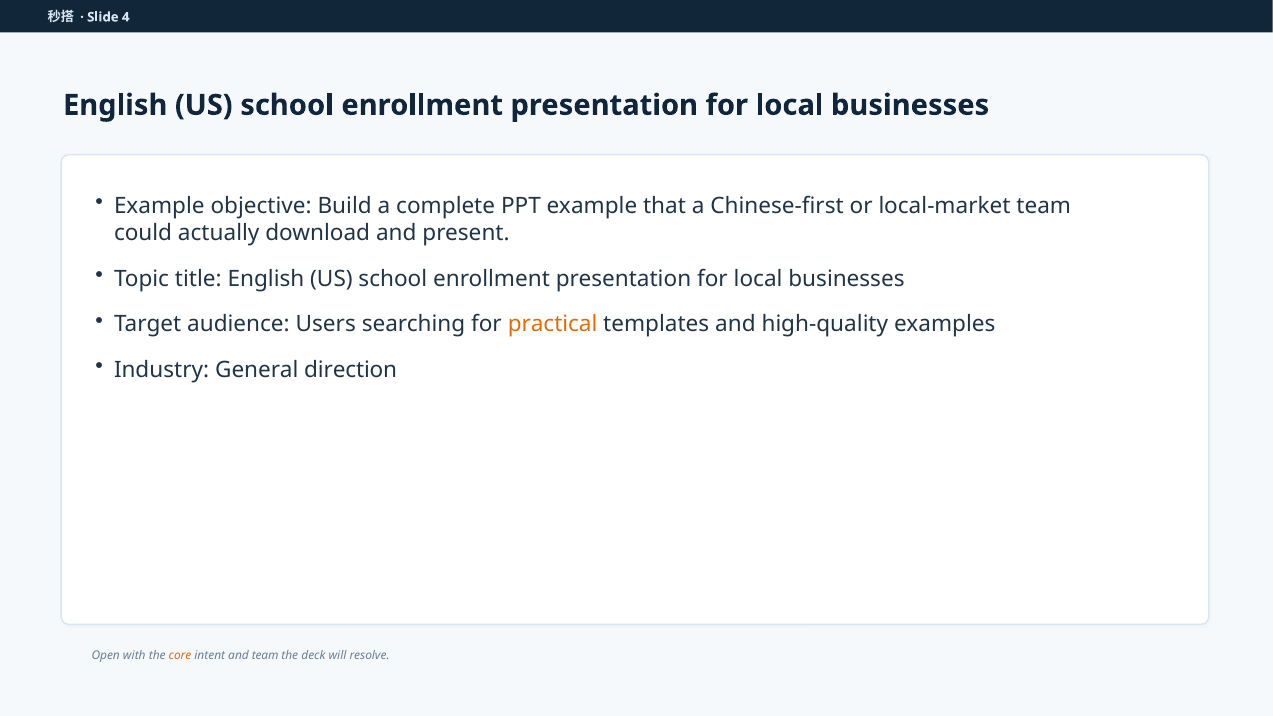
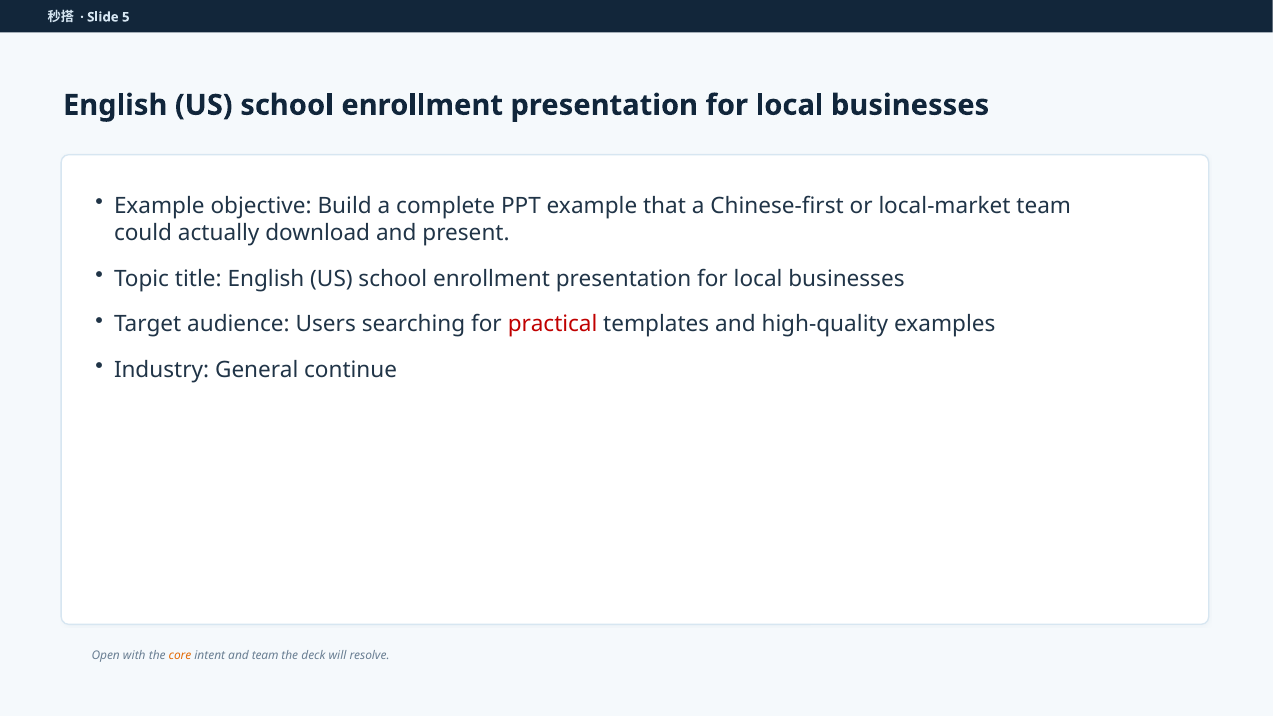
4: 4 -> 5
practical colour: orange -> red
direction: direction -> continue
